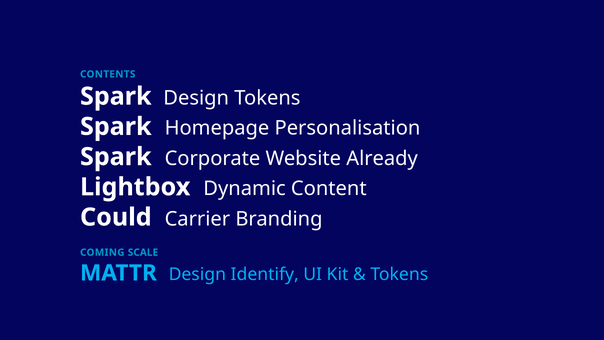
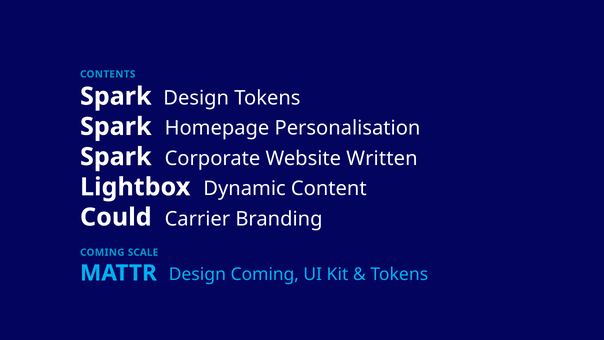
Already: Already -> Written
Design Identify: Identify -> Coming
